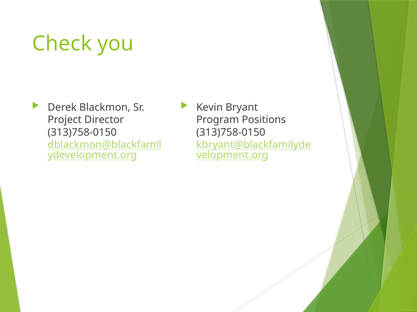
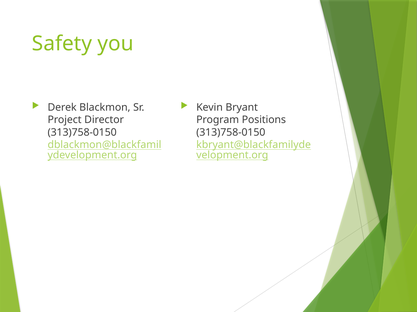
Check: Check -> Safety
